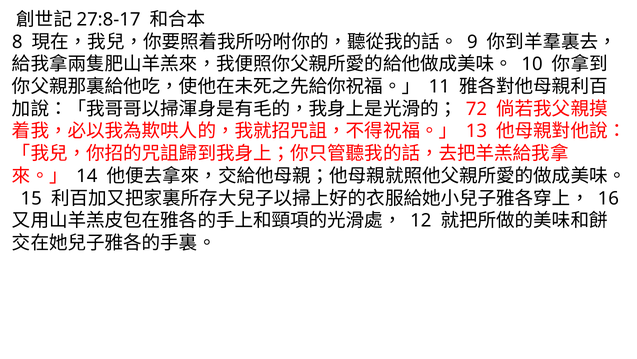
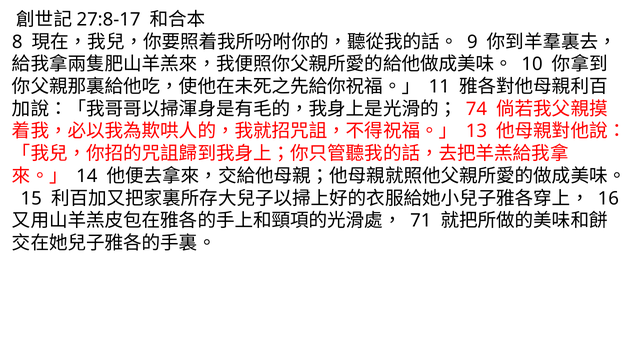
72: 72 -> 74
12: 12 -> 71
